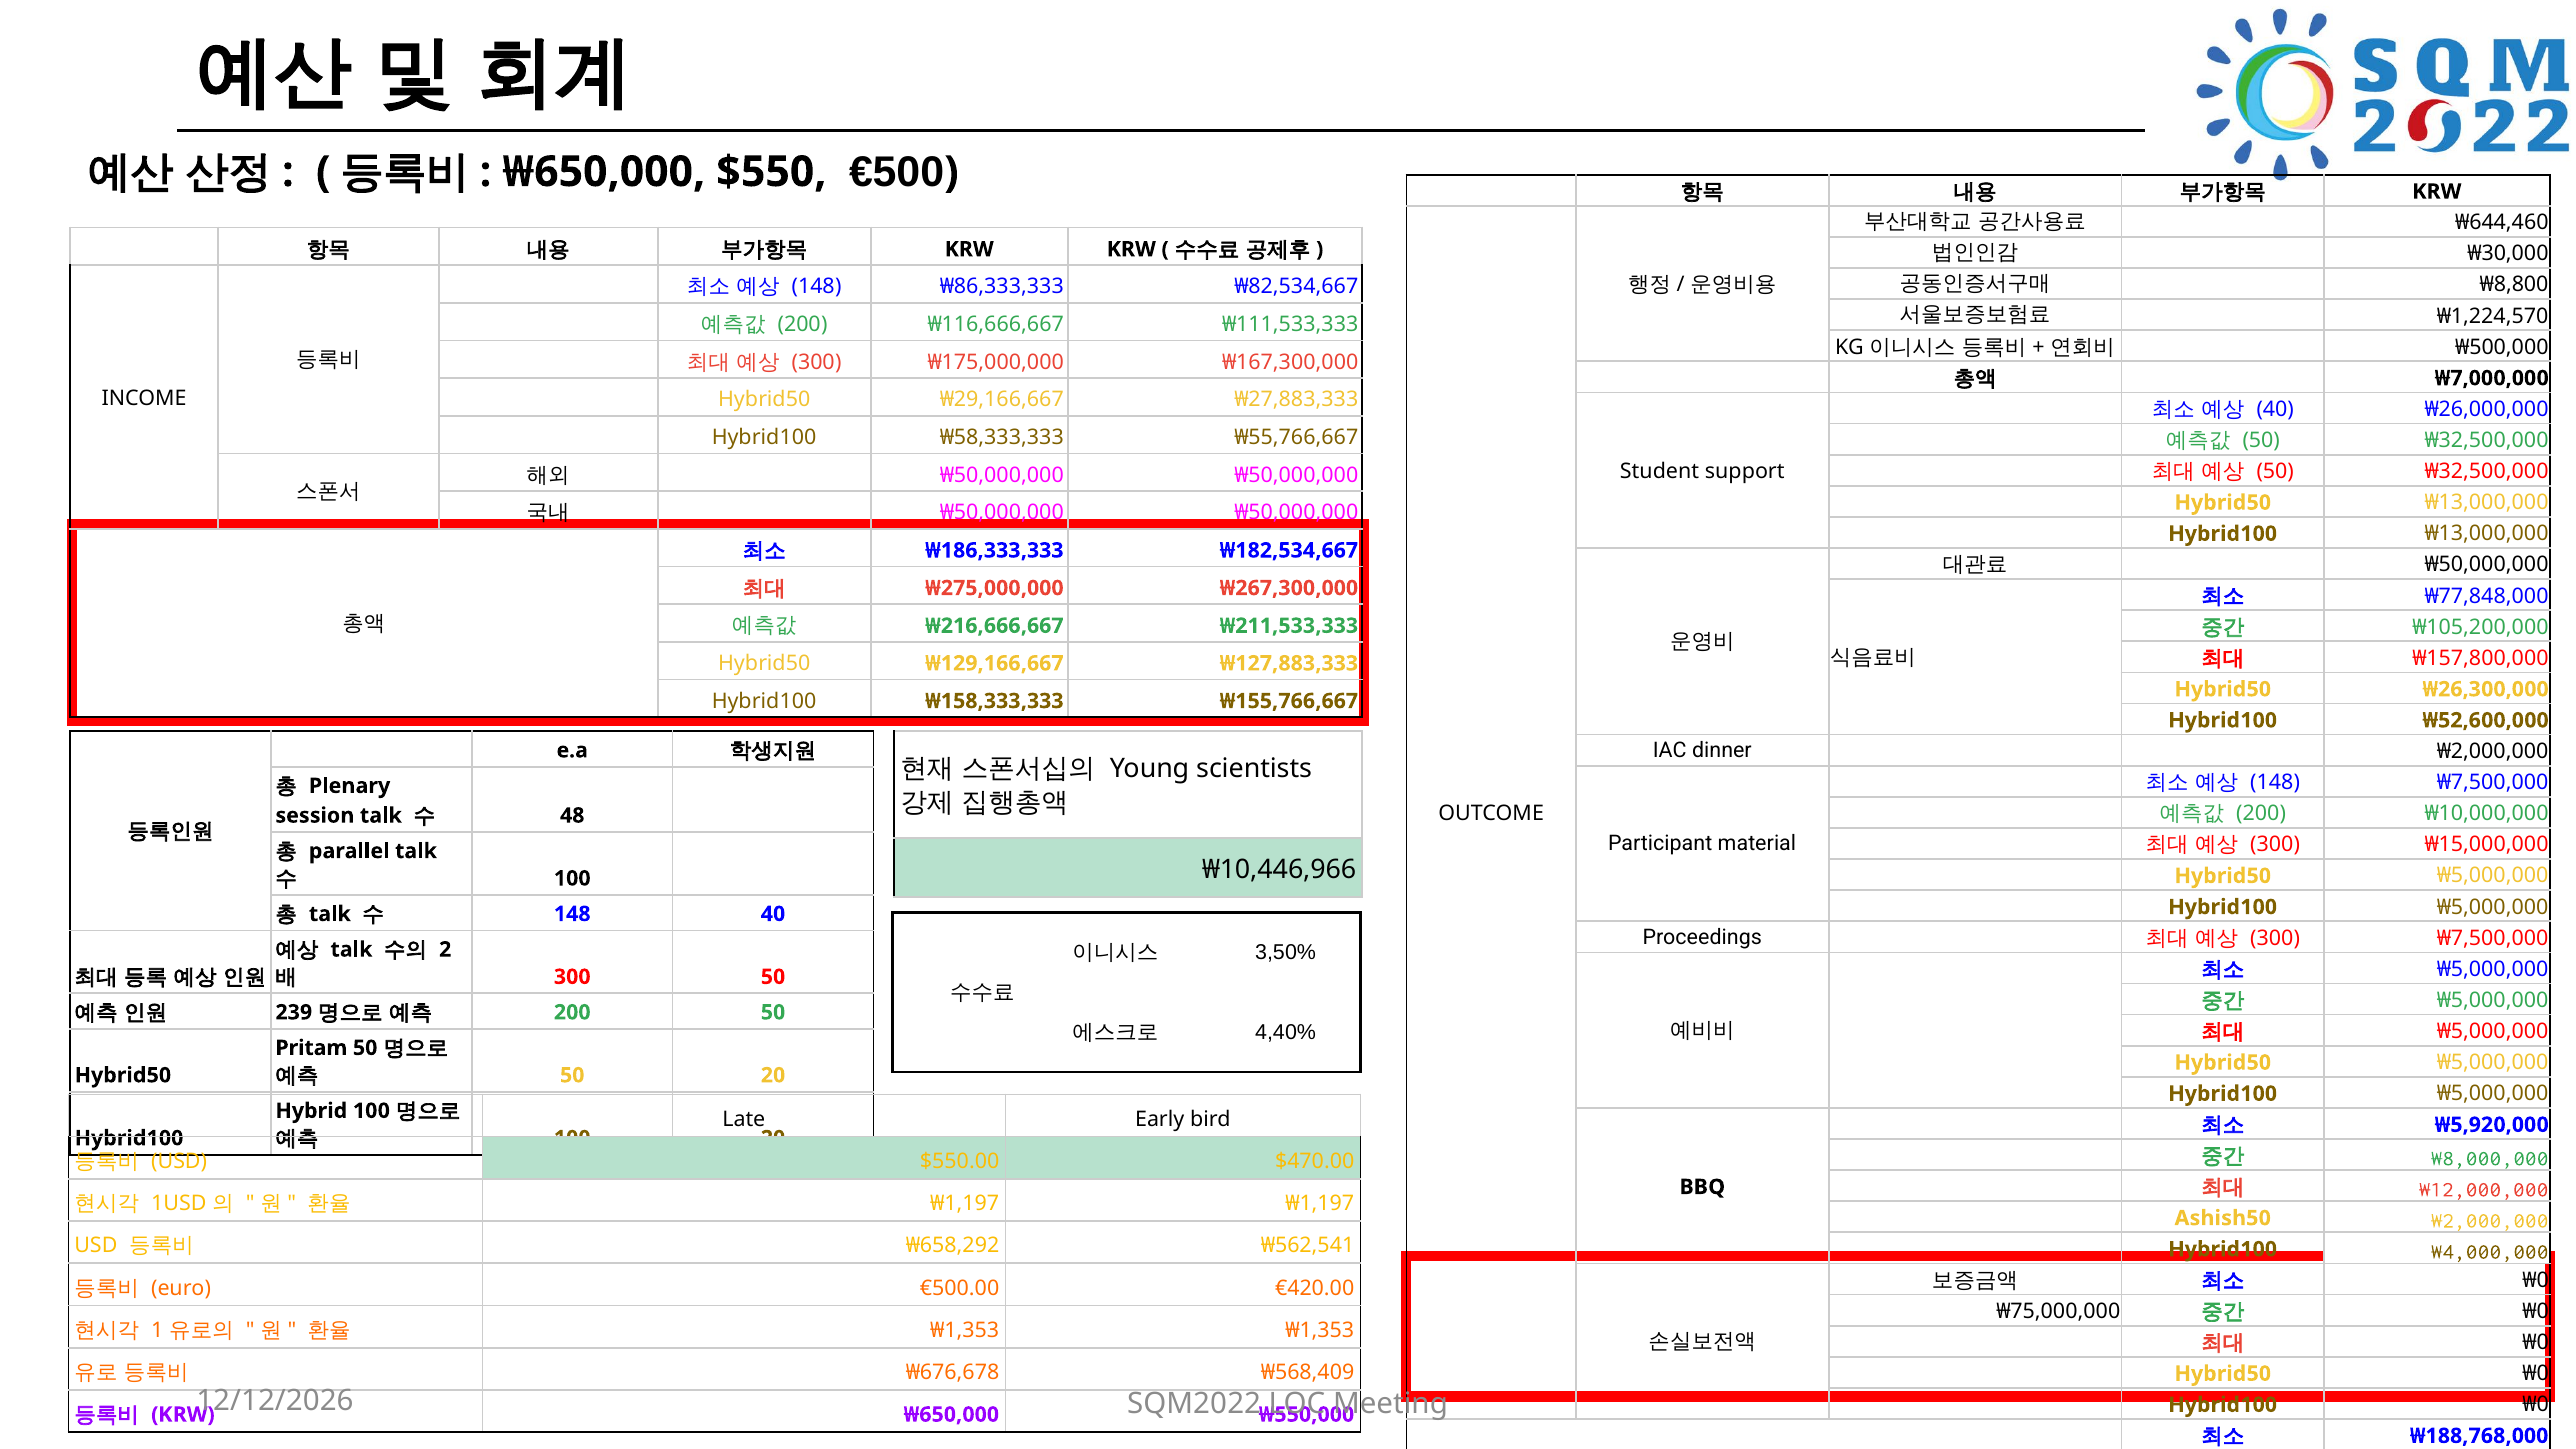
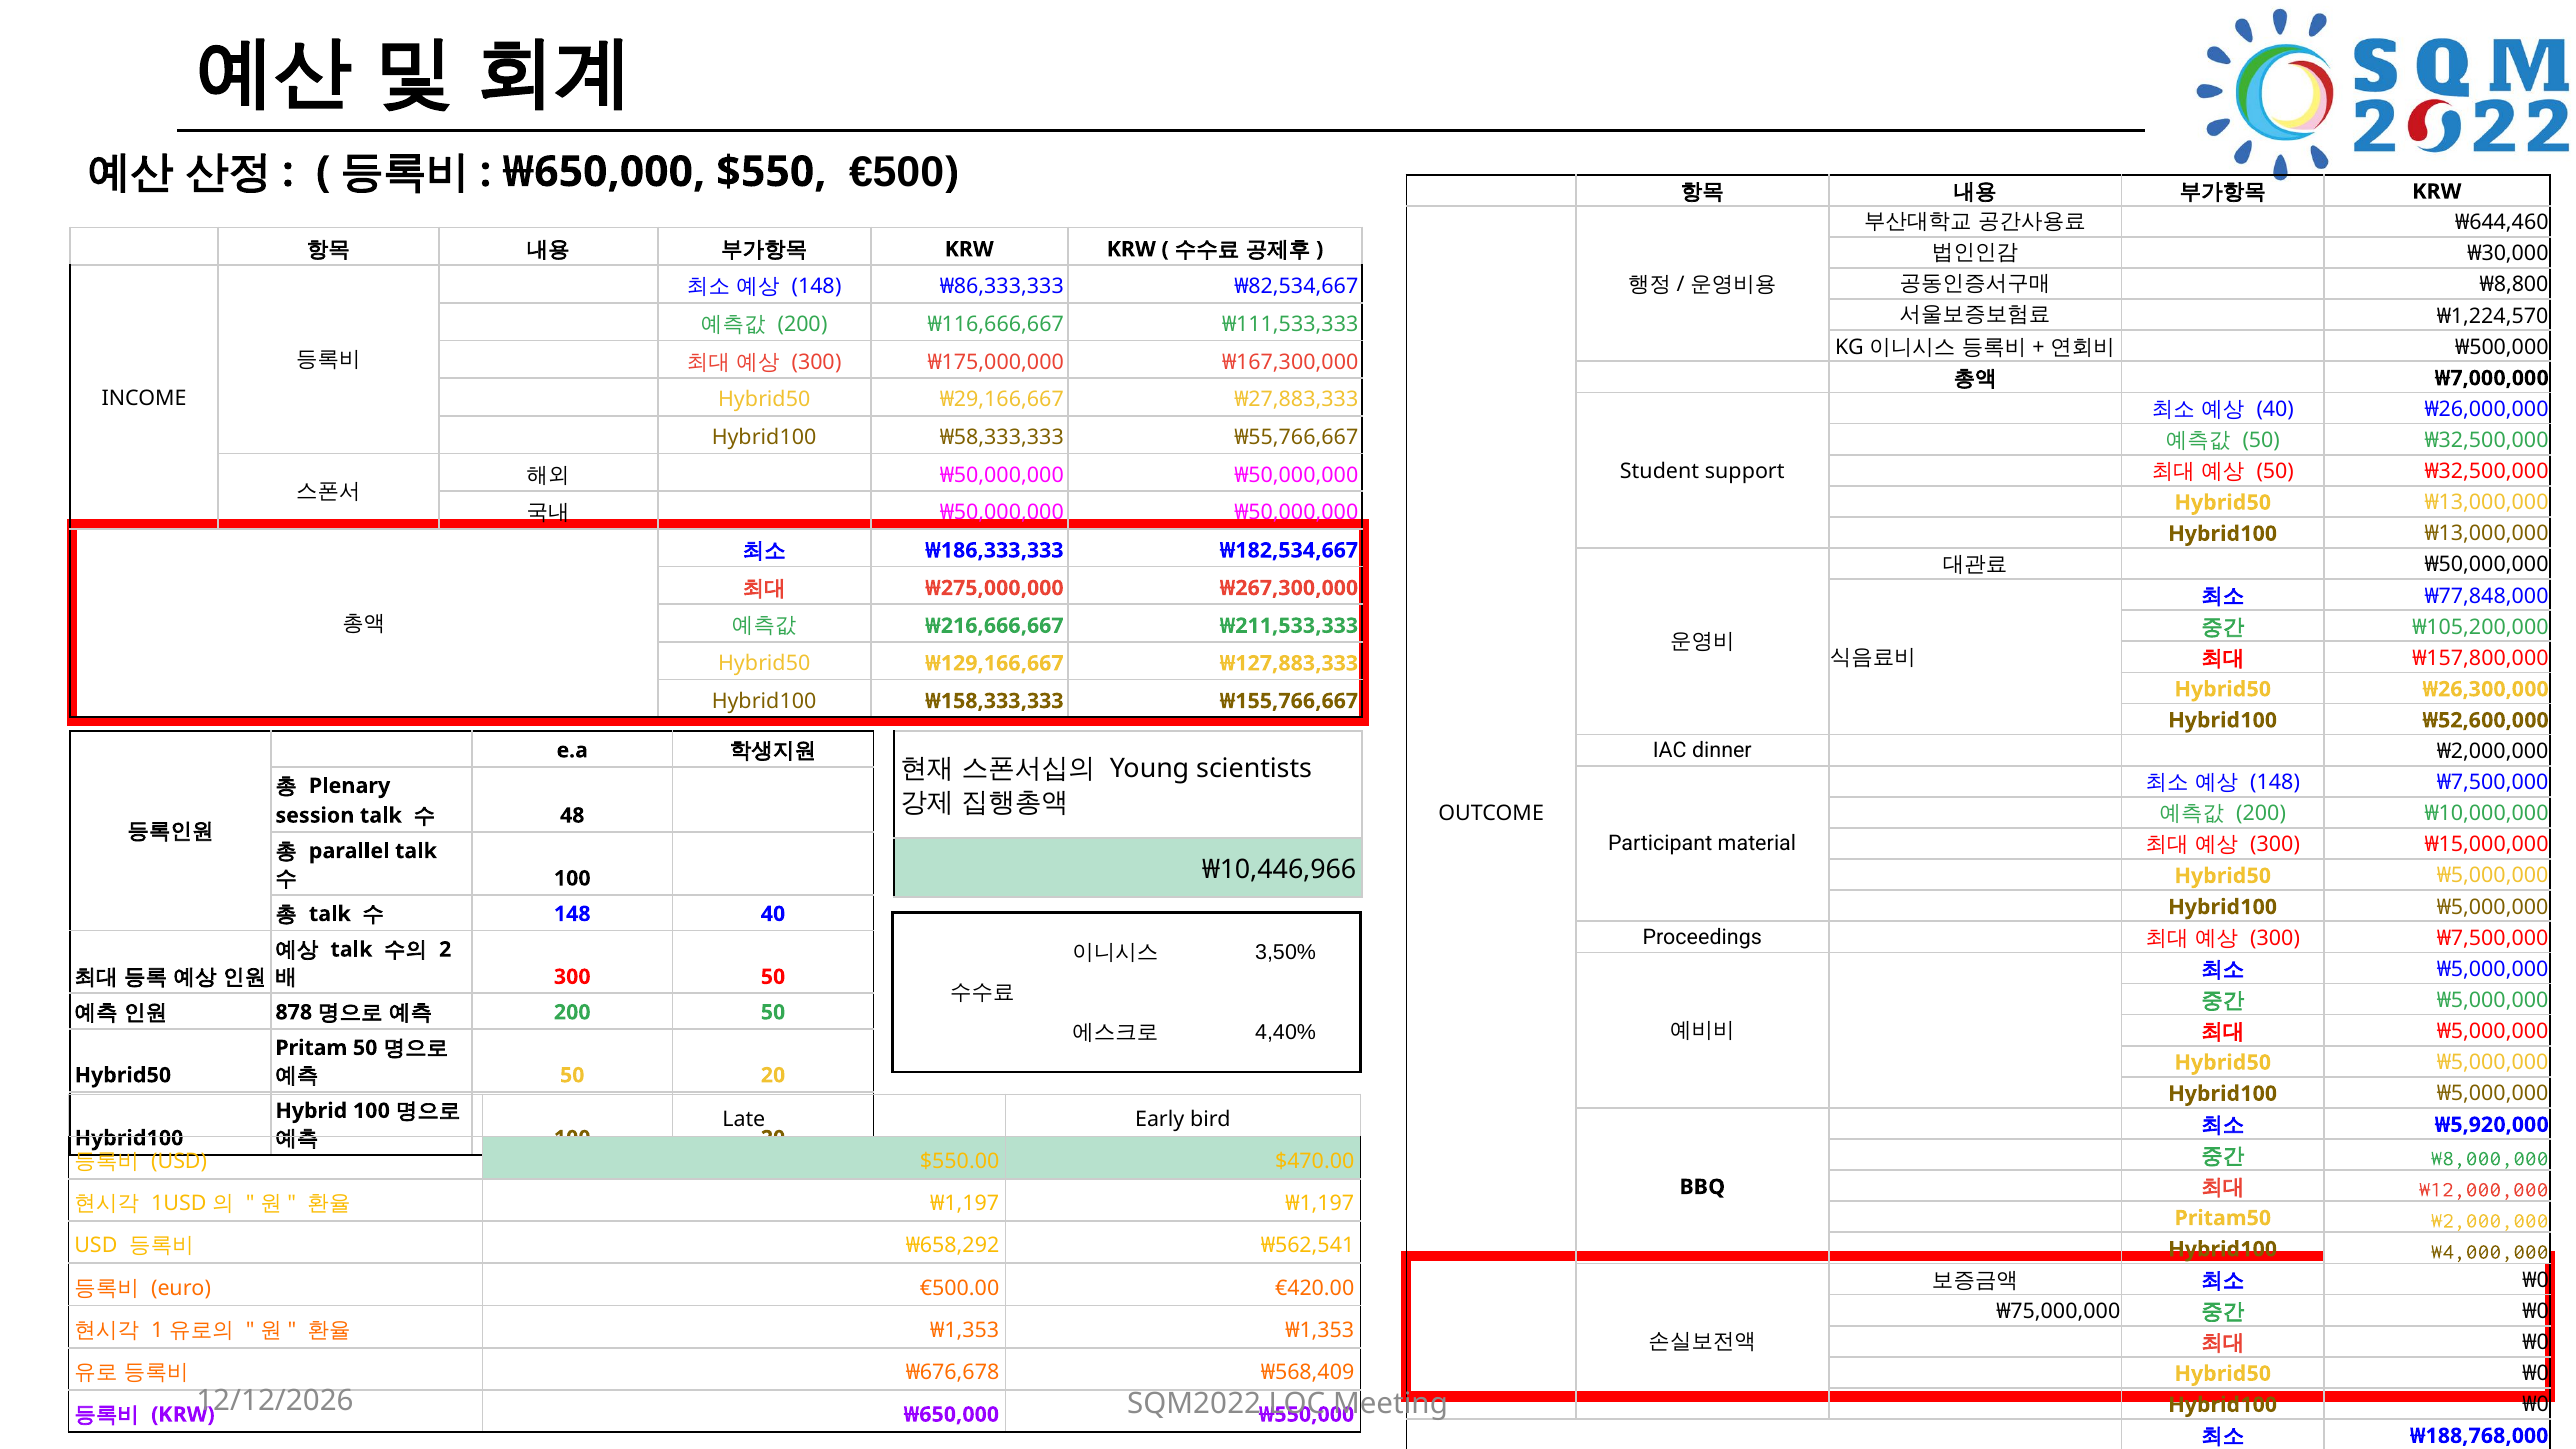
239: 239 -> 878
Ashish50: Ashish50 -> Pritam50
